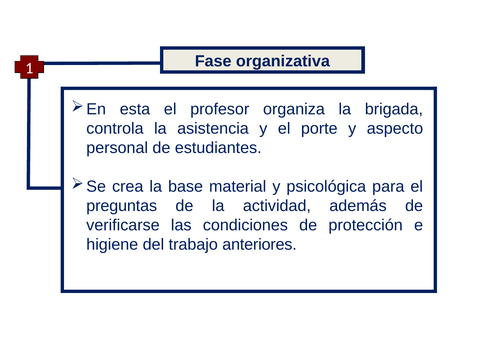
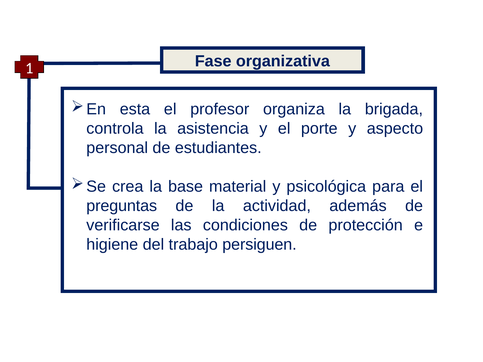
anteriores: anteriores -> persiguen
